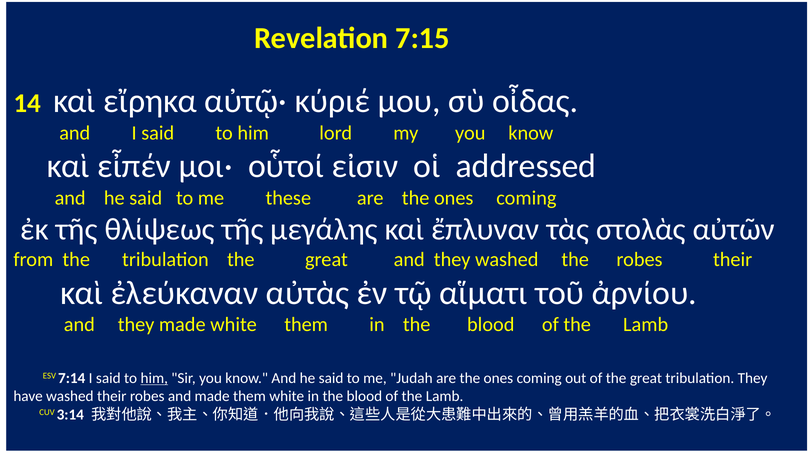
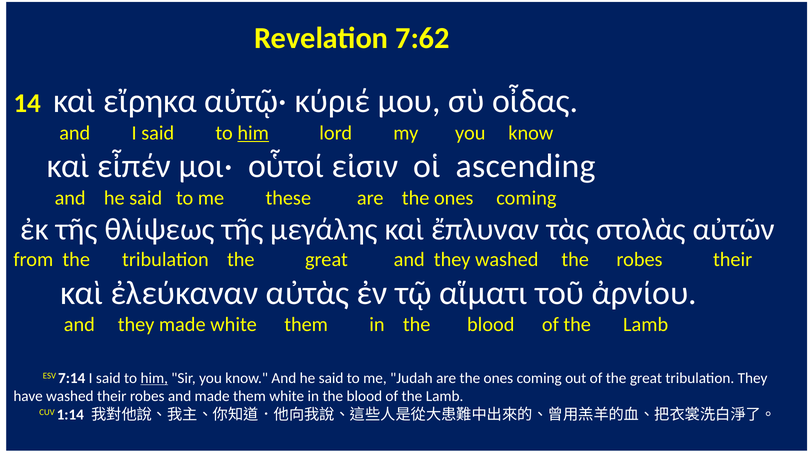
7:15: 7:15 -> 7:62
him at (253, 133) underline: none -> present
addressed: addressed -> ascending
3:14: 3:14 -> 1:14
